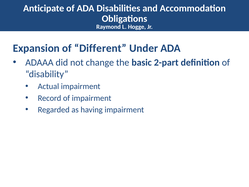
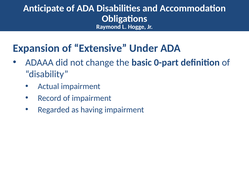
Different: Different -> Extensive
2-part: 2-part -> 0-part
